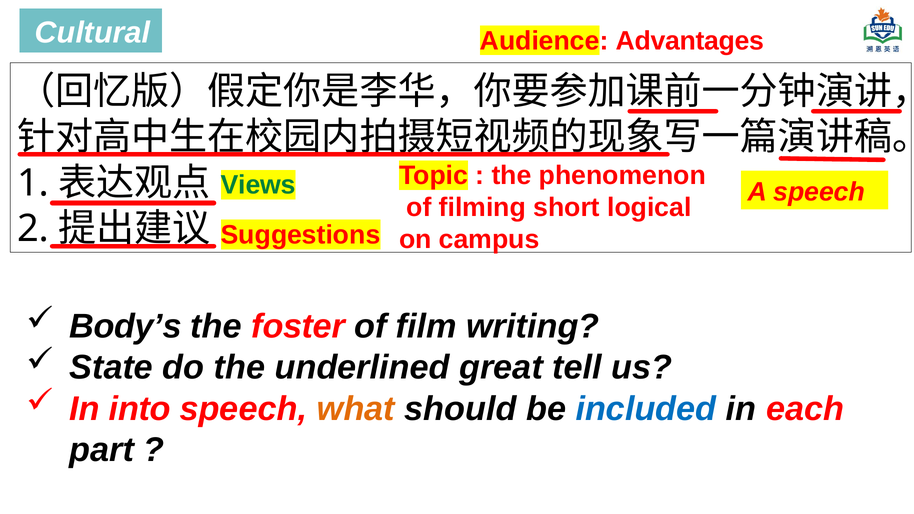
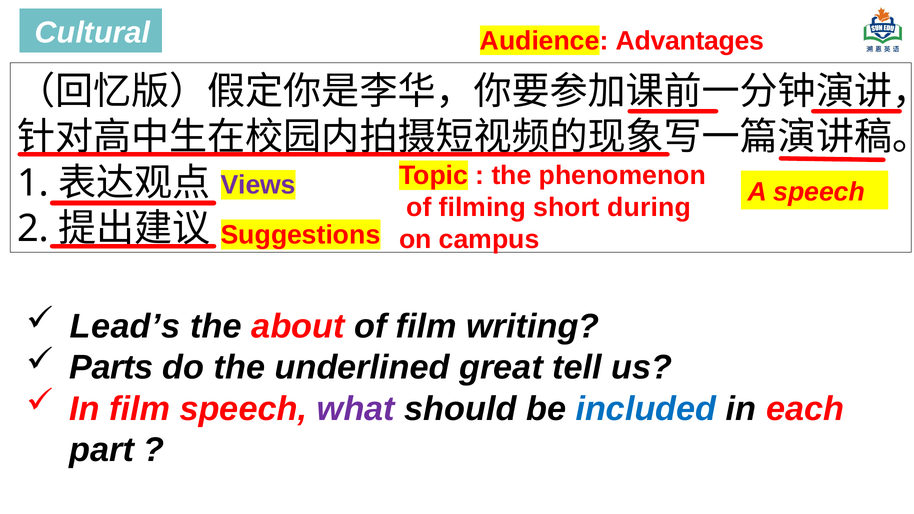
Views colour: green -> purple
logical: logical -> during
Body’s: Body’s -> Lead’s
foster: foster -> about
State: State -> Parts
In into: into -> film
what colour: orange -> purple
